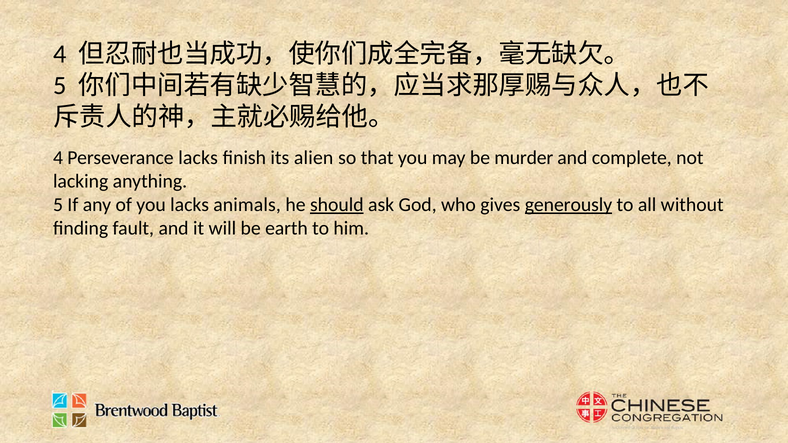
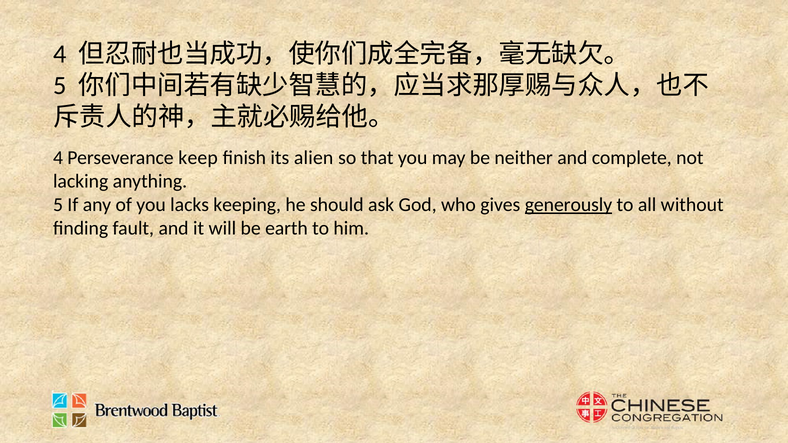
Perseverance lacks: lacks -> keep
murder: murder -> neither
animals: animals -> keeping
should underline: present -> none
